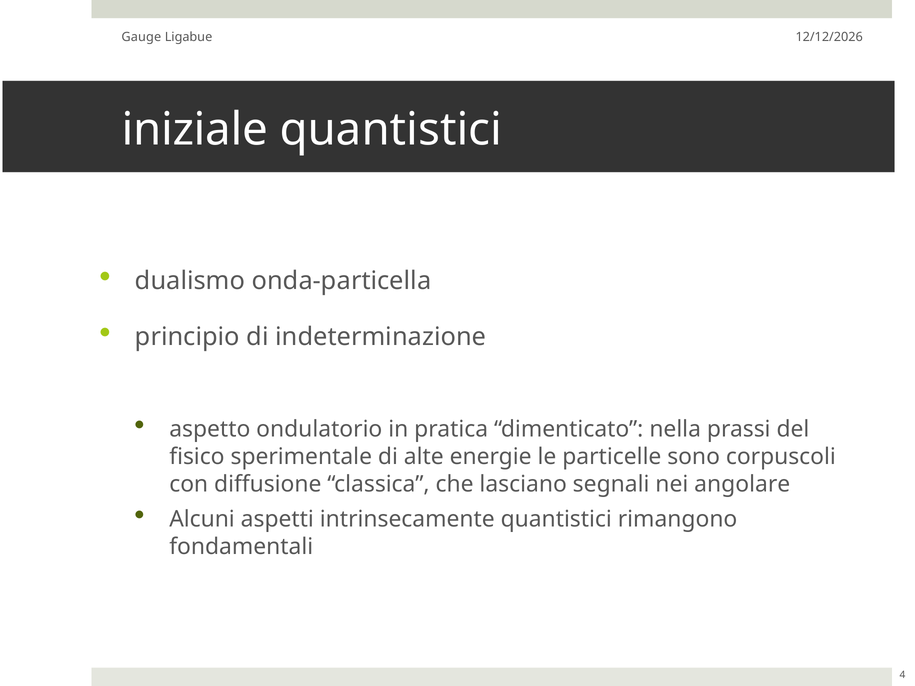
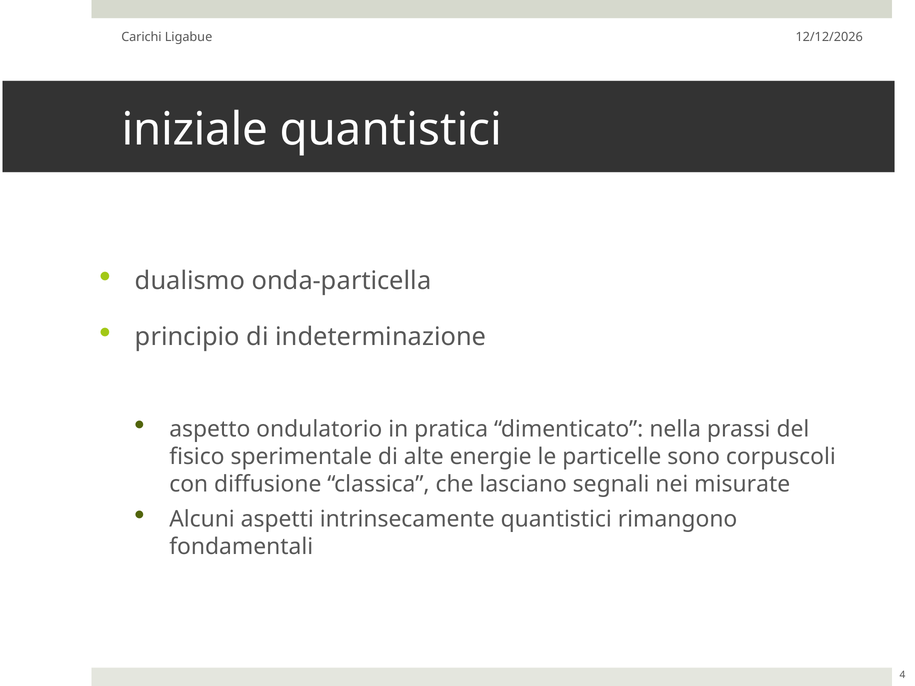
Gauge: Gauge -> Carichi
angolare: angolare -> misurate
